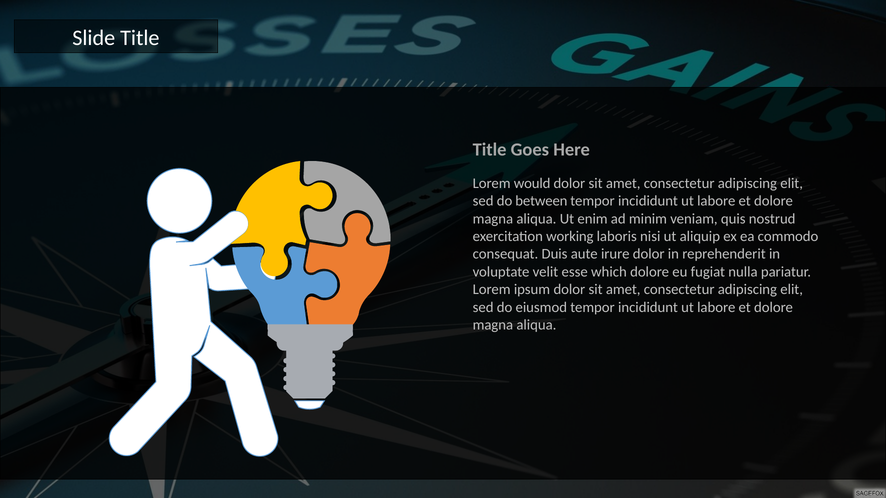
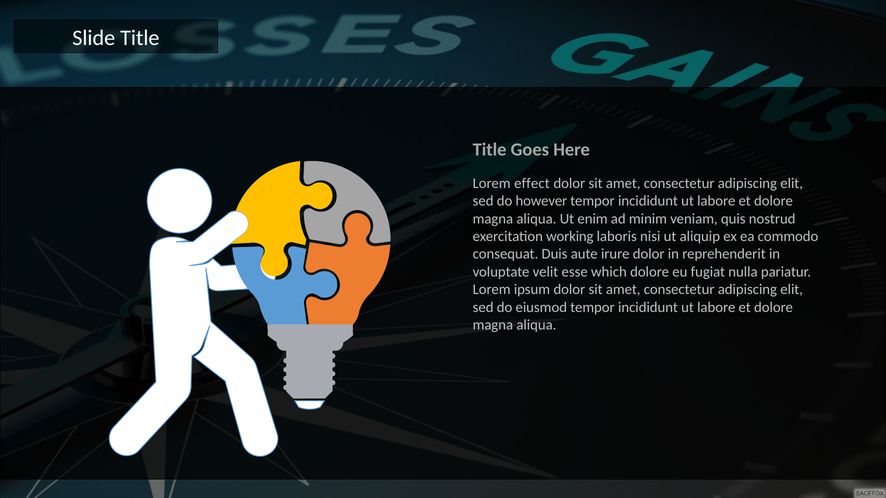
would: would -> effect
between: between -> however
